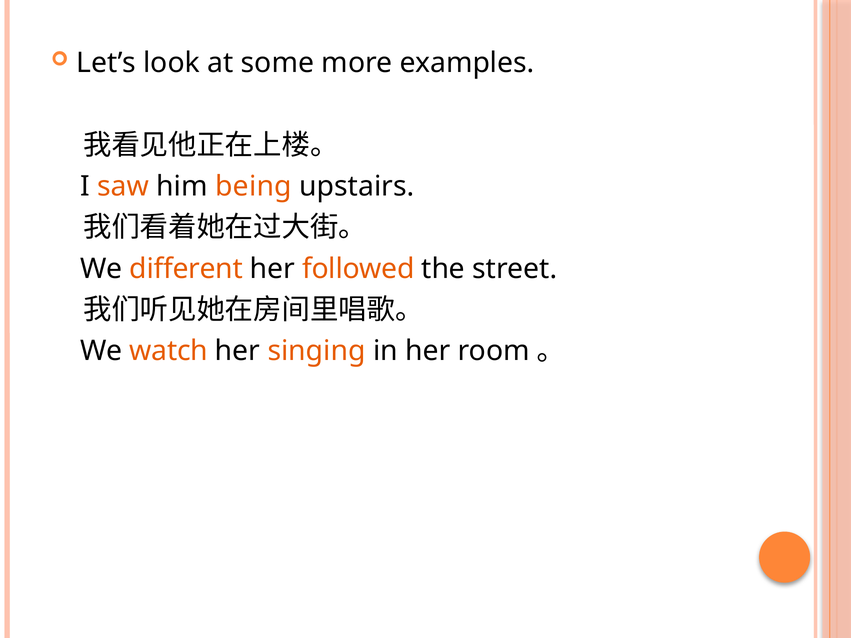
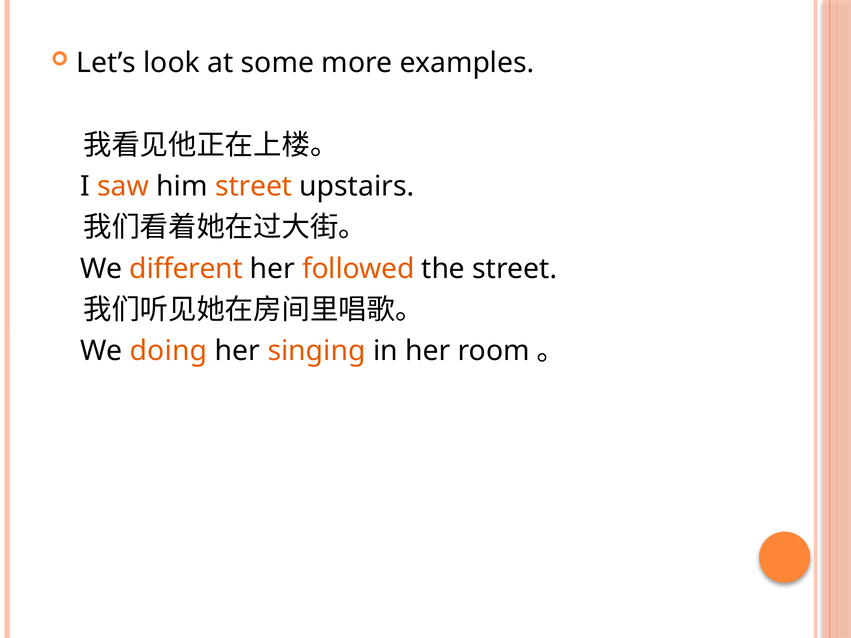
him being: being -> street
watch: watch -> doing
